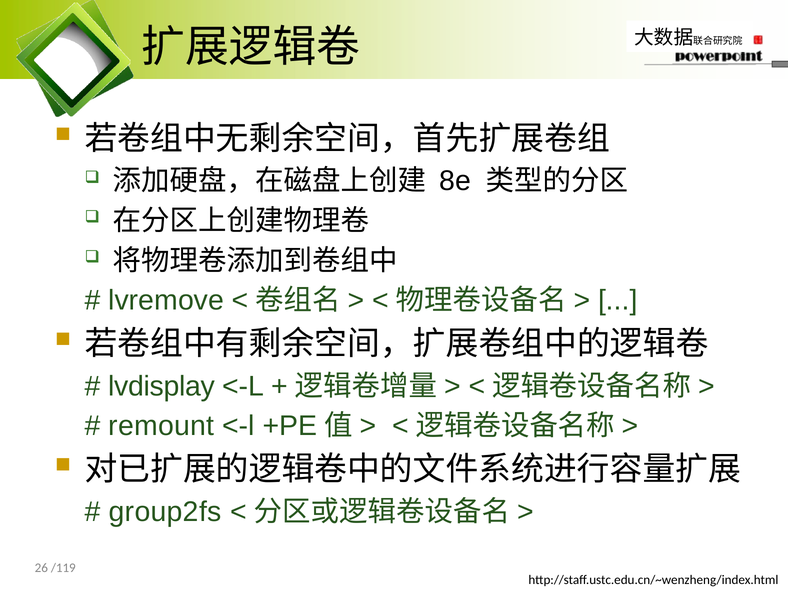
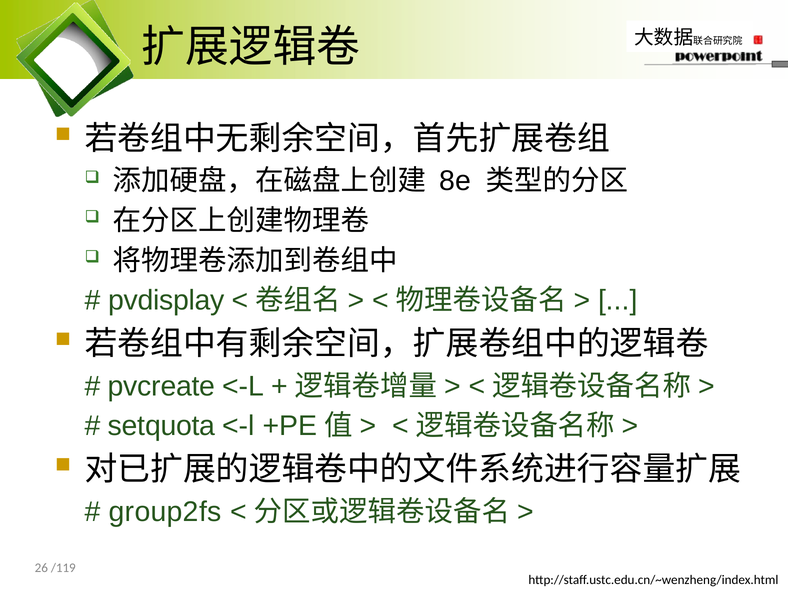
lvremove: lvremove -> pvdisplay
lvdisplay: lvdisplay -> pvcreate
remount: remount -> setquota
